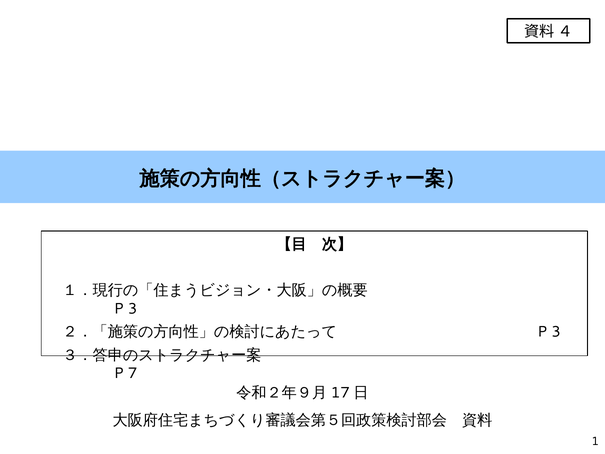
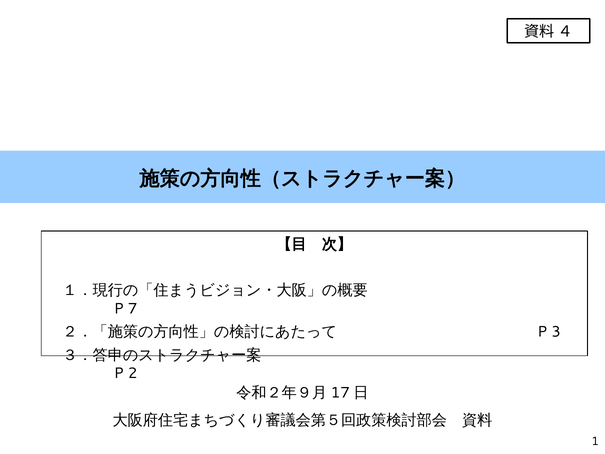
3 at (133, 308): 3 -> 7
7: 7 -> 2
